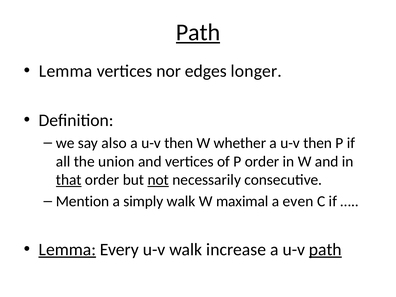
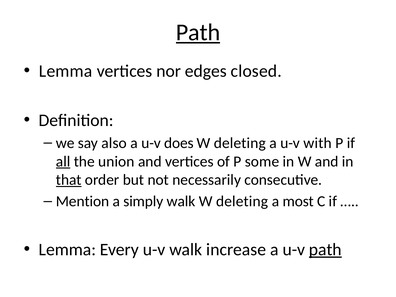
longer: longer -> closed
then at (179, 143): then -> does
whether at (240, 143): whether -> deleting
then at (318, 143): then -> with
all underline: none -> present
P order: order -> some
not underline: present -> none
walk W maximal: maximal -> deleting
even: even -> most
Lemma at (67, 250) underline: present -> none
